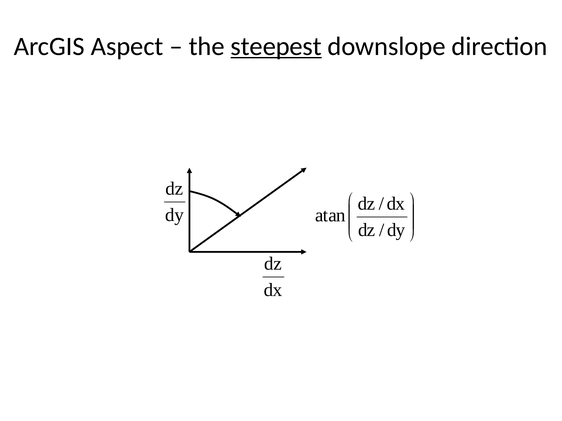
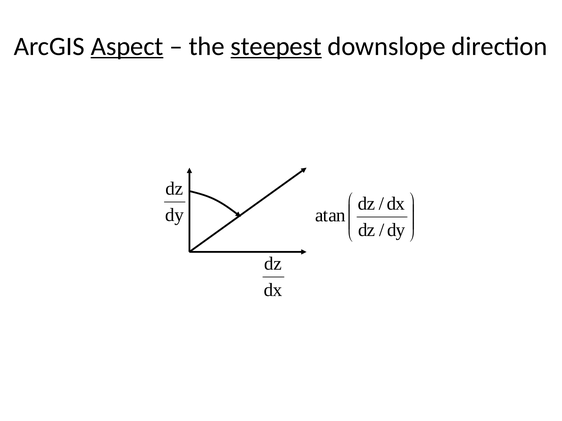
Aspect underline: none -> present
